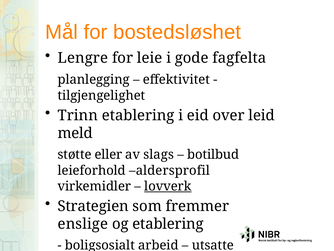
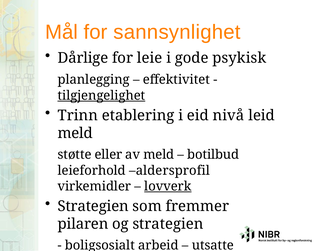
bostedsløshet: bostedsløshet -> sannsynlighet
Lengre: Lengre -> Dårlige
fagfelta: fagfelta -> psykisk
tilgjengelighet underline: none -> present
over: over -> nivå
av slags: slags -> meld
enslige: enslige -> pilaren
og etablering: etablering -> strategien
